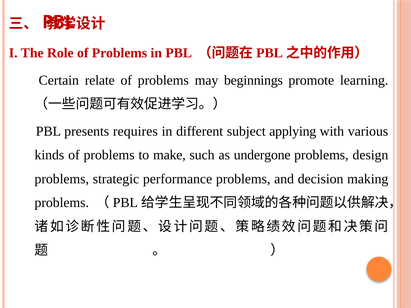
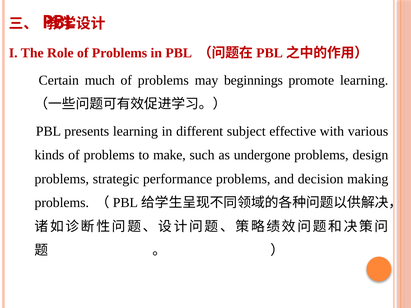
relate: relate -> much
presents requires: requires -> learning
applying: applying -> effective
